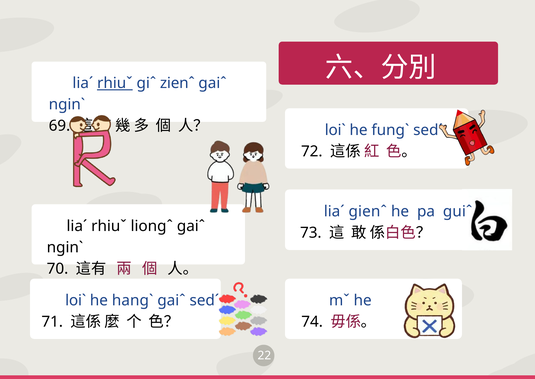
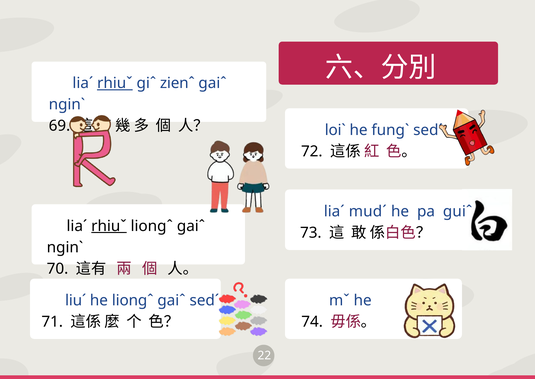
gienˆ: gienˆ -> mudˊ
rhiuˇ at (109, 226) underline: none -> present
loiˋ at (76, 300): loiˋ -> liuˊ
he hangˋ: hangˋ -> liongˆ
